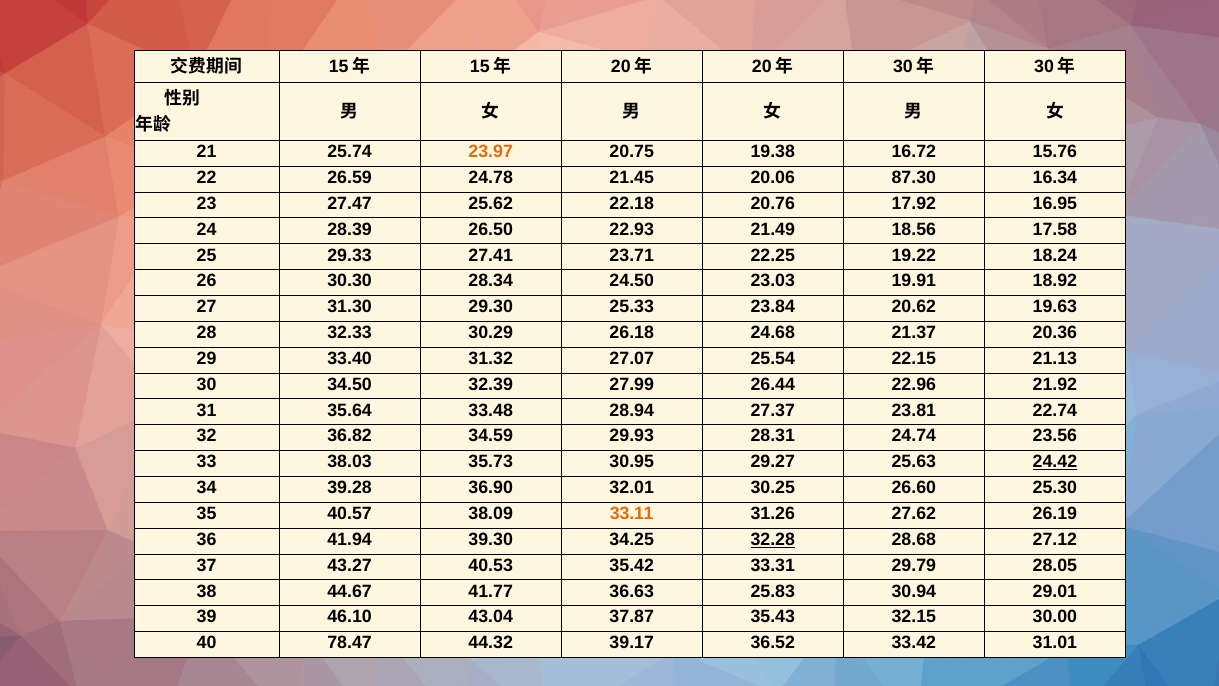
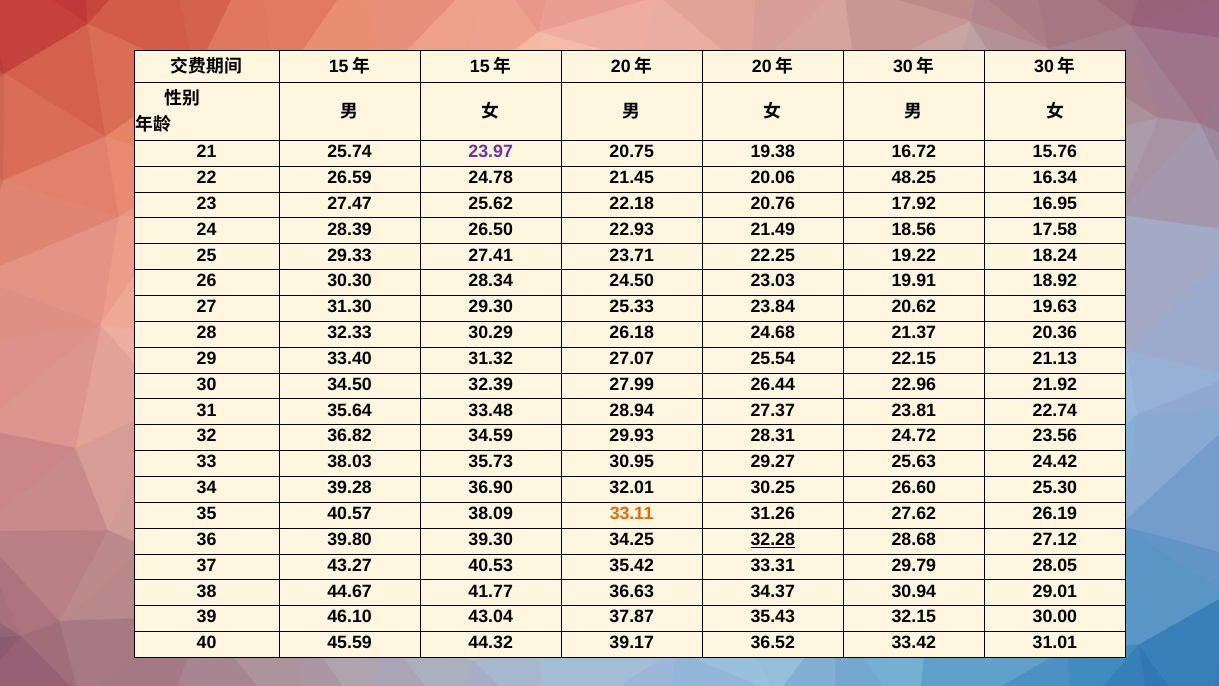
23.97 colour: orange -> purple
87.30: 87.30 -> 48.25
24.74: 24.74 -> 24.72
24.42 underline: present -> none
41.94: 41.94 -> 39.80
25.83: 25.83 -> 34.37
78.47: 78.47 -> 45.59
